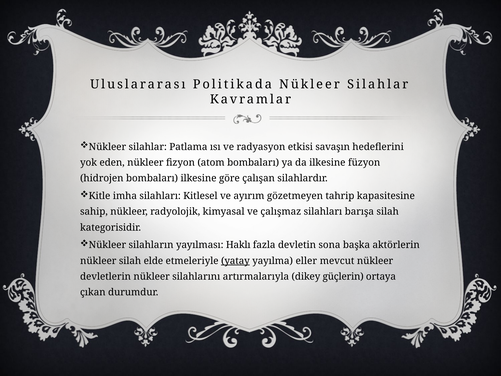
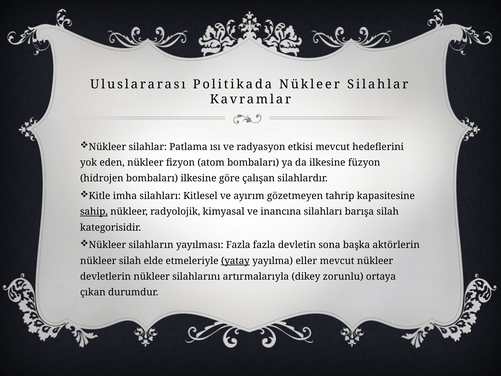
etkisi savaşın: savaşın -> mevcut
sahip underline: none -> present
çalışmaz: çalışmaz -> inancına
yayılması Haklı: Haklı -> Fazla
güçlerin: güçlerin -> zorunlu
